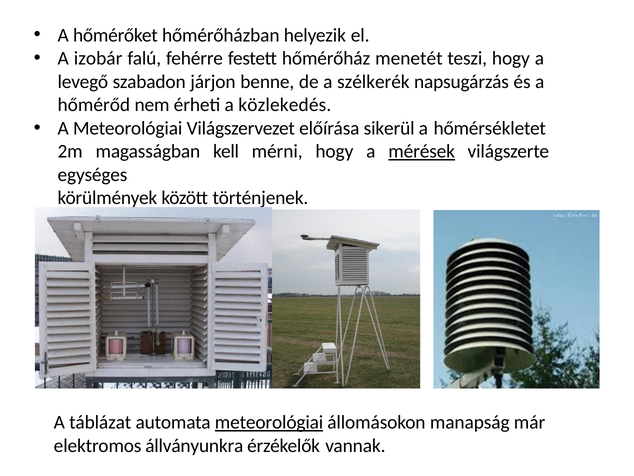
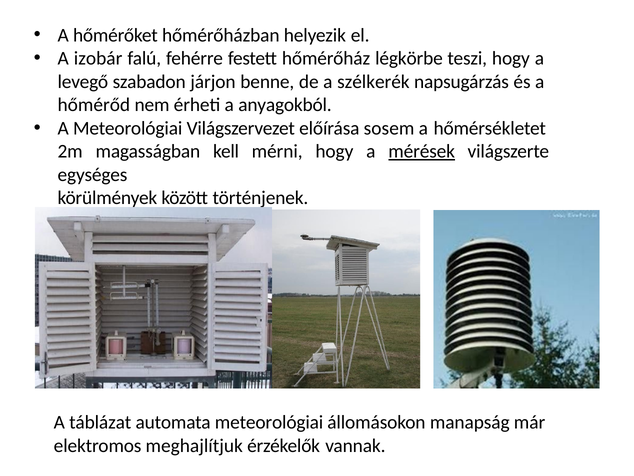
menetét: menetét -> légkörbe
közlekedés: közlekedés -> anyagokból
sikerül: sikerül -> sosem
meteorológiai at (269, 422) underline: present -> none
állványunkra: állványunkra -> meghajlítjuk
